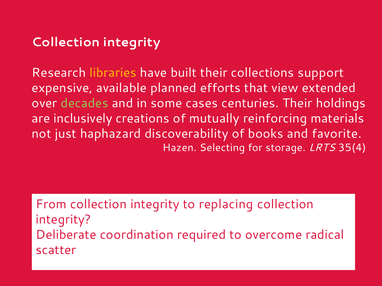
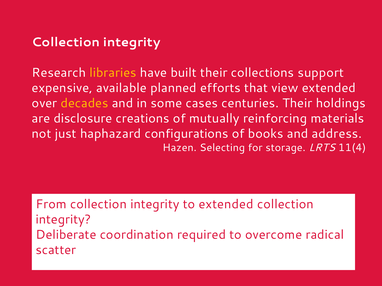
decades colour: light green -> yellow
inclusively: inclusively -> disclosure
discoverability: discoverability -> configurations
favorite: favorite -> address
35(4: 35(4 -> 11(4
to replacing: replacing -> extended
